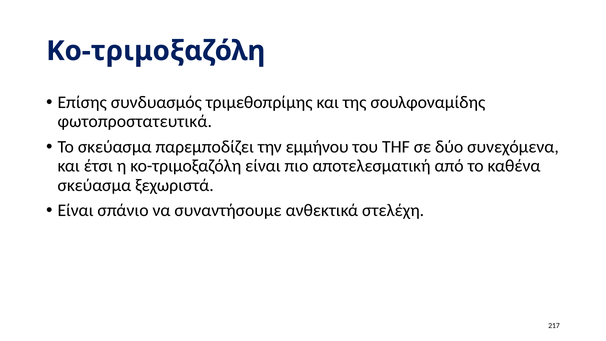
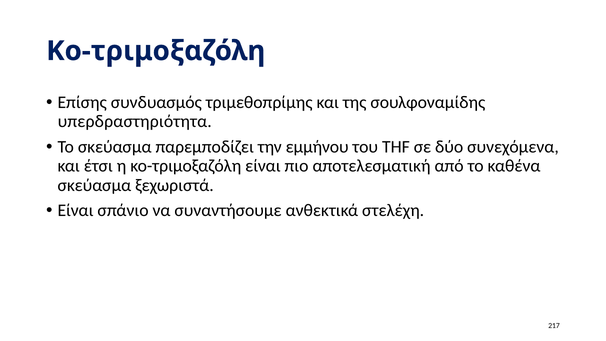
φωτοπροστατευτικά: φωτοπροστατευτικά -> υπερδραστηριότητα
